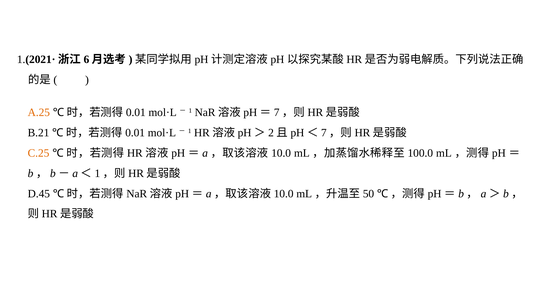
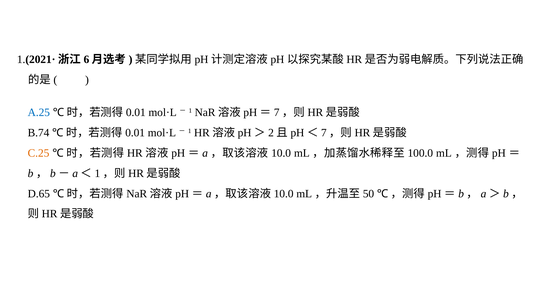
A.25 colour: orange -> blue
B.21: B.21 -> B.74
D.45: D.45 -> D.65
